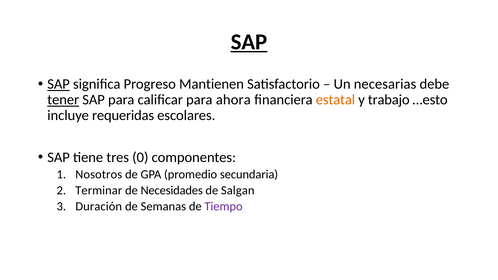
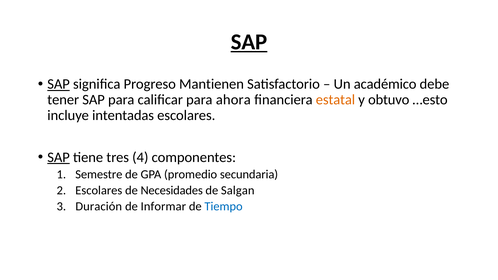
necesarias: necesarias -> académico
tener underline: present -> none
trabajo: trabajo -> obtuvo
requeridas: requeridas -> intentadas
SAP at (59, 157) underline: none -> present
0: 0 -> 4
Nosotros: Nosotros -> Semestre
Terminar at (99, 191): Terminar -> Escolares
Semanas: Semanas -> Informar
Tiempo colour: purple -> blue
